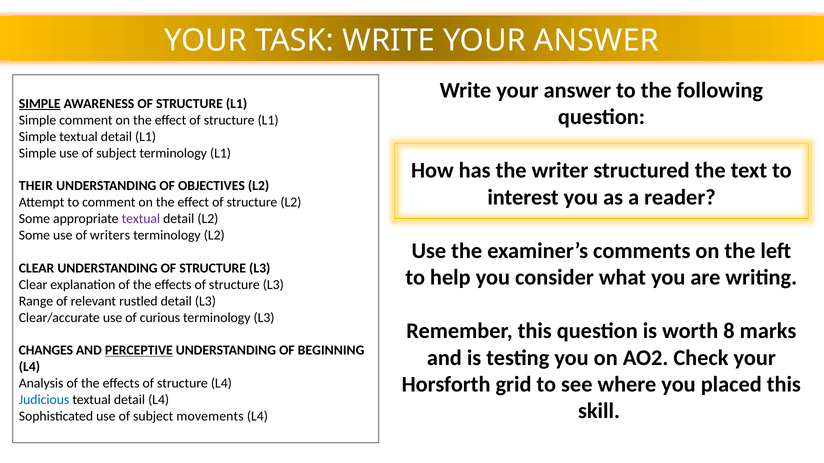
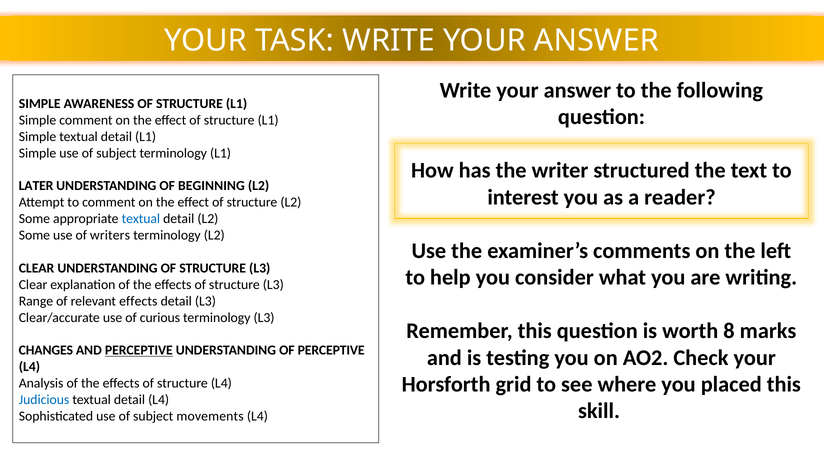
SIMPLE at (40, 104) underline: present -> none
THEIR: THEIR -> LATER
OBJECTIVES: OBJECTIVES -> BEGINNING
textual at (141, 219) colour: purple -> blue
relevant rustled: rustled -> effects
OF BEGINNING: BEGINNING -> PERCEPTIVE
